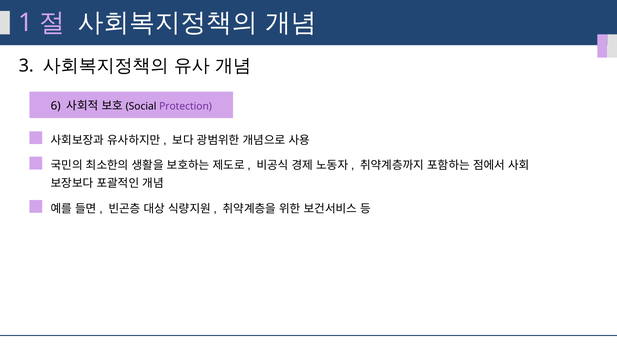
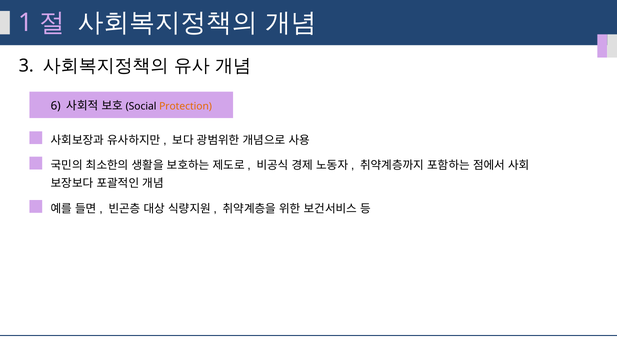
Protection colour: purple -> orange
